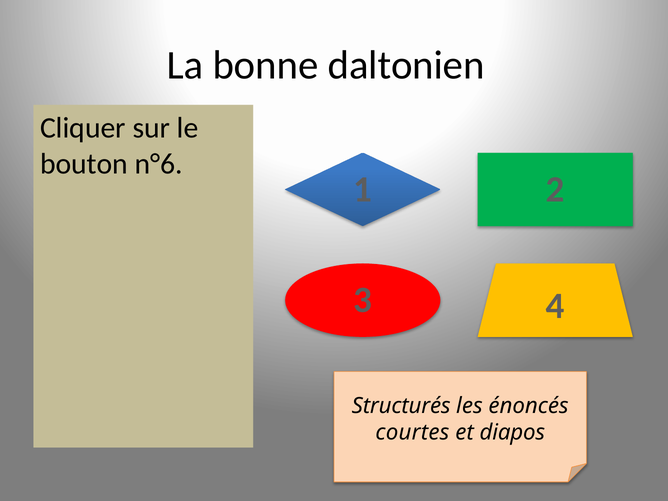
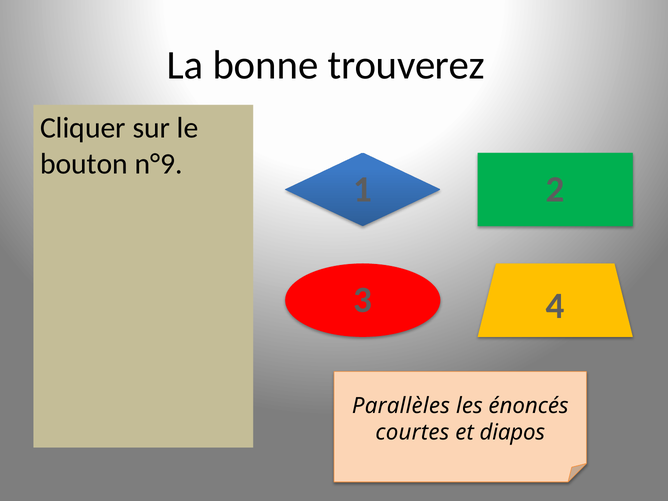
daltonien: daltonien -> trouverez
n°6: n°6 -> n°9
Structurés: Structurés -> Parallèles
